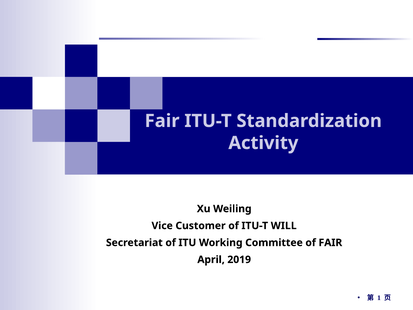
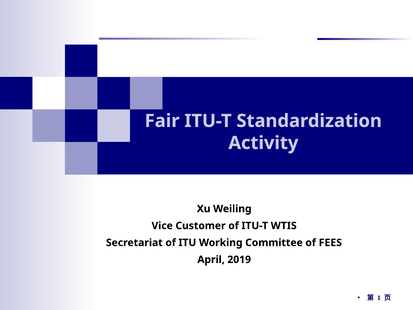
WILL: WILL -> WTIS
of FAIR: FAIR -> FEES
